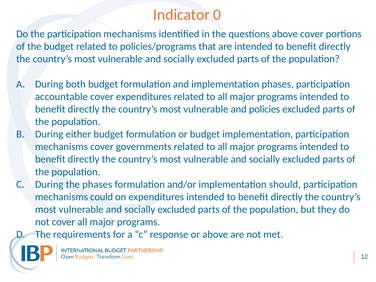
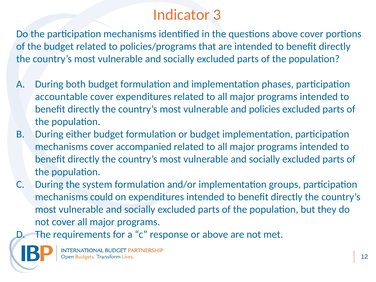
0: 0 -> 3
governments: governments -> accompanied
the phases: phases -> system
should: should -> groups
